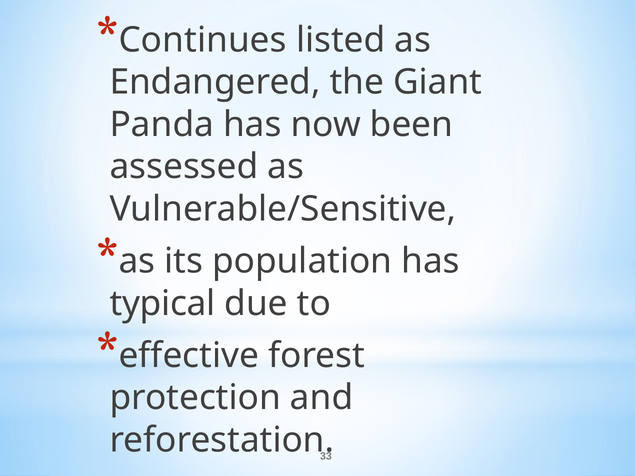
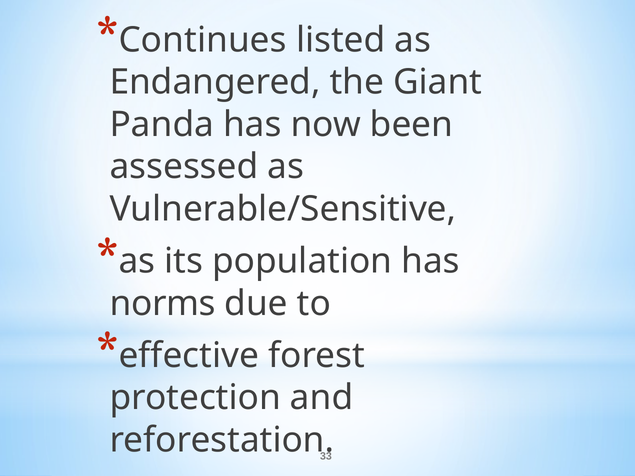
typical: typical -> norms
